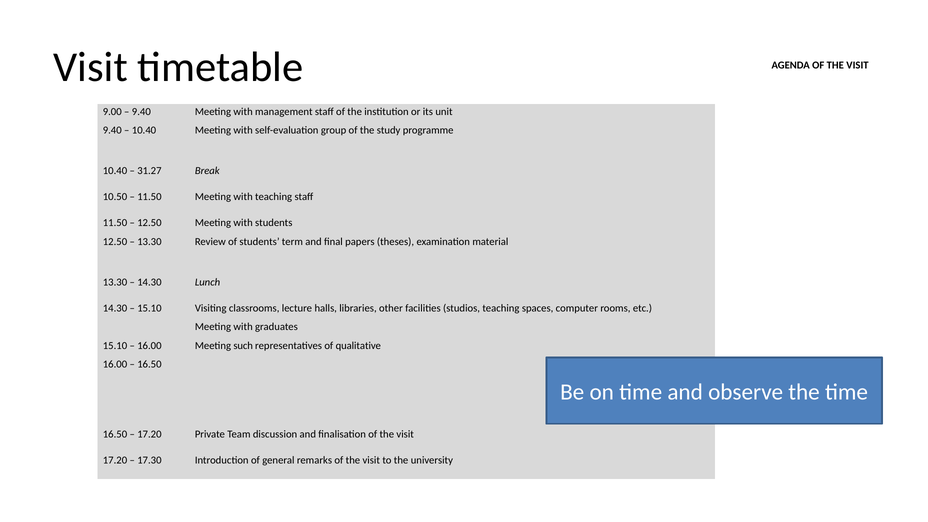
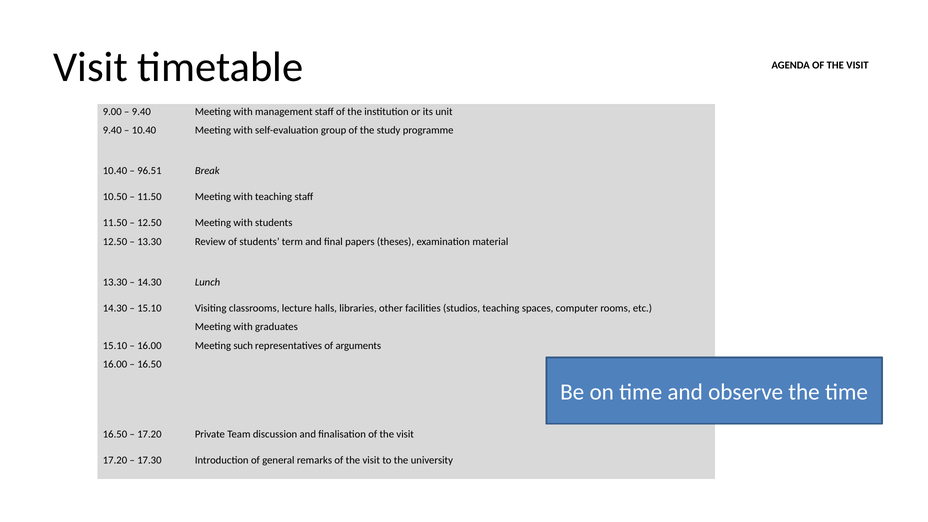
31.27: 31.27 -> 96.51
qualitative: qualitative -> arguments
